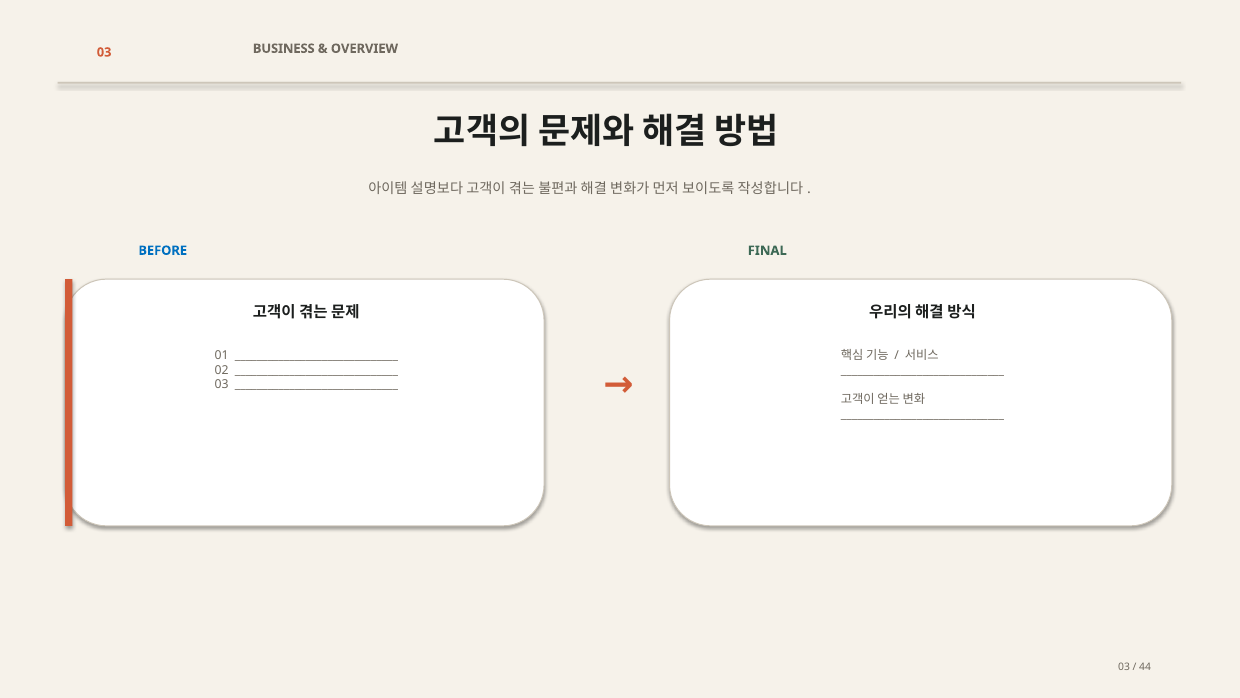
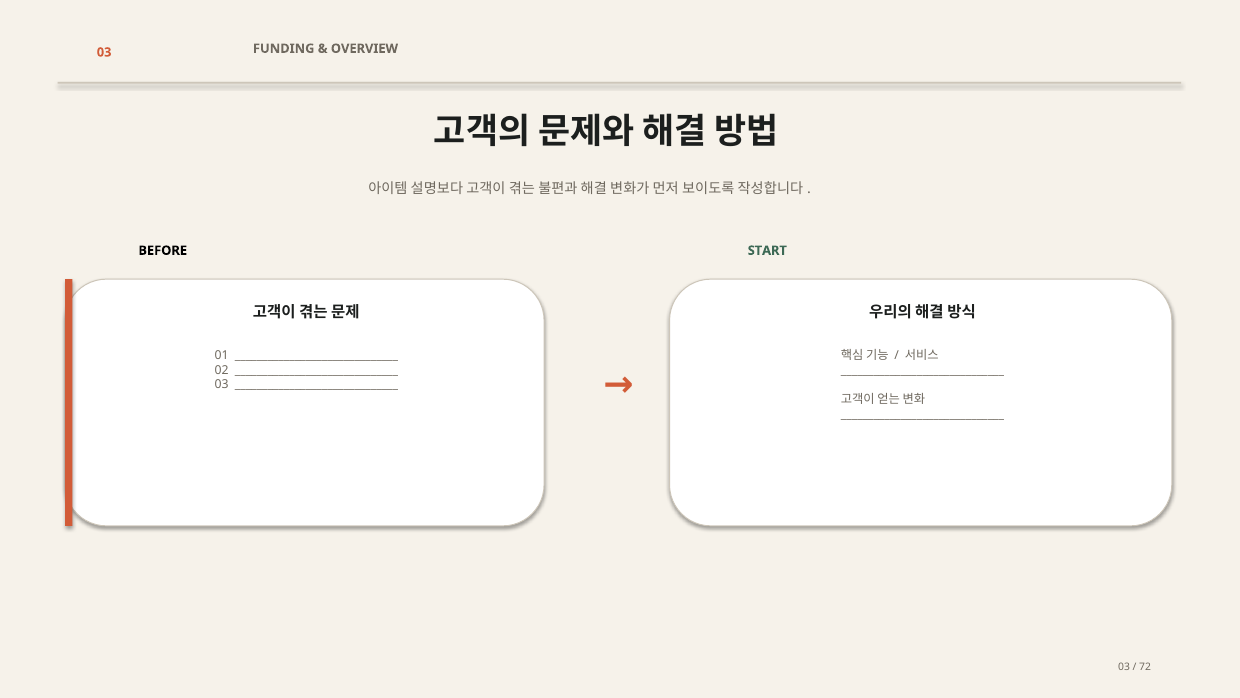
BUSINESS: BUSINESS -> FUNDING
BEFORE colour: blue -> black
FINAL: FINAL -> START
44: 44 -> 72
